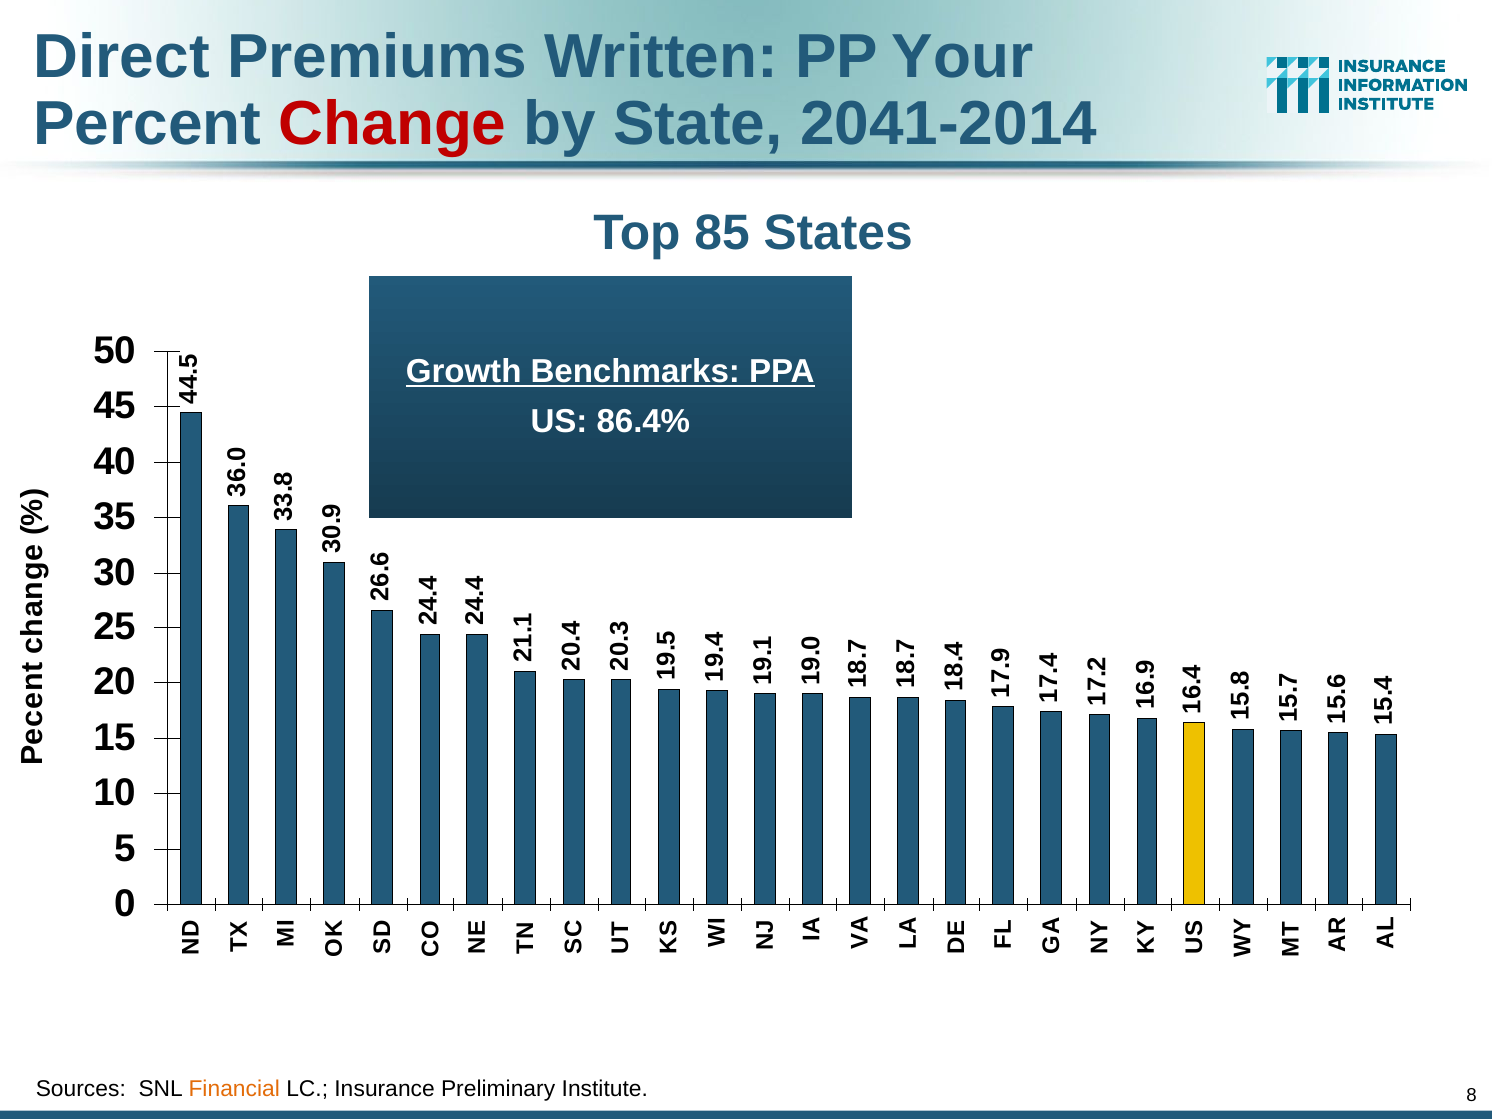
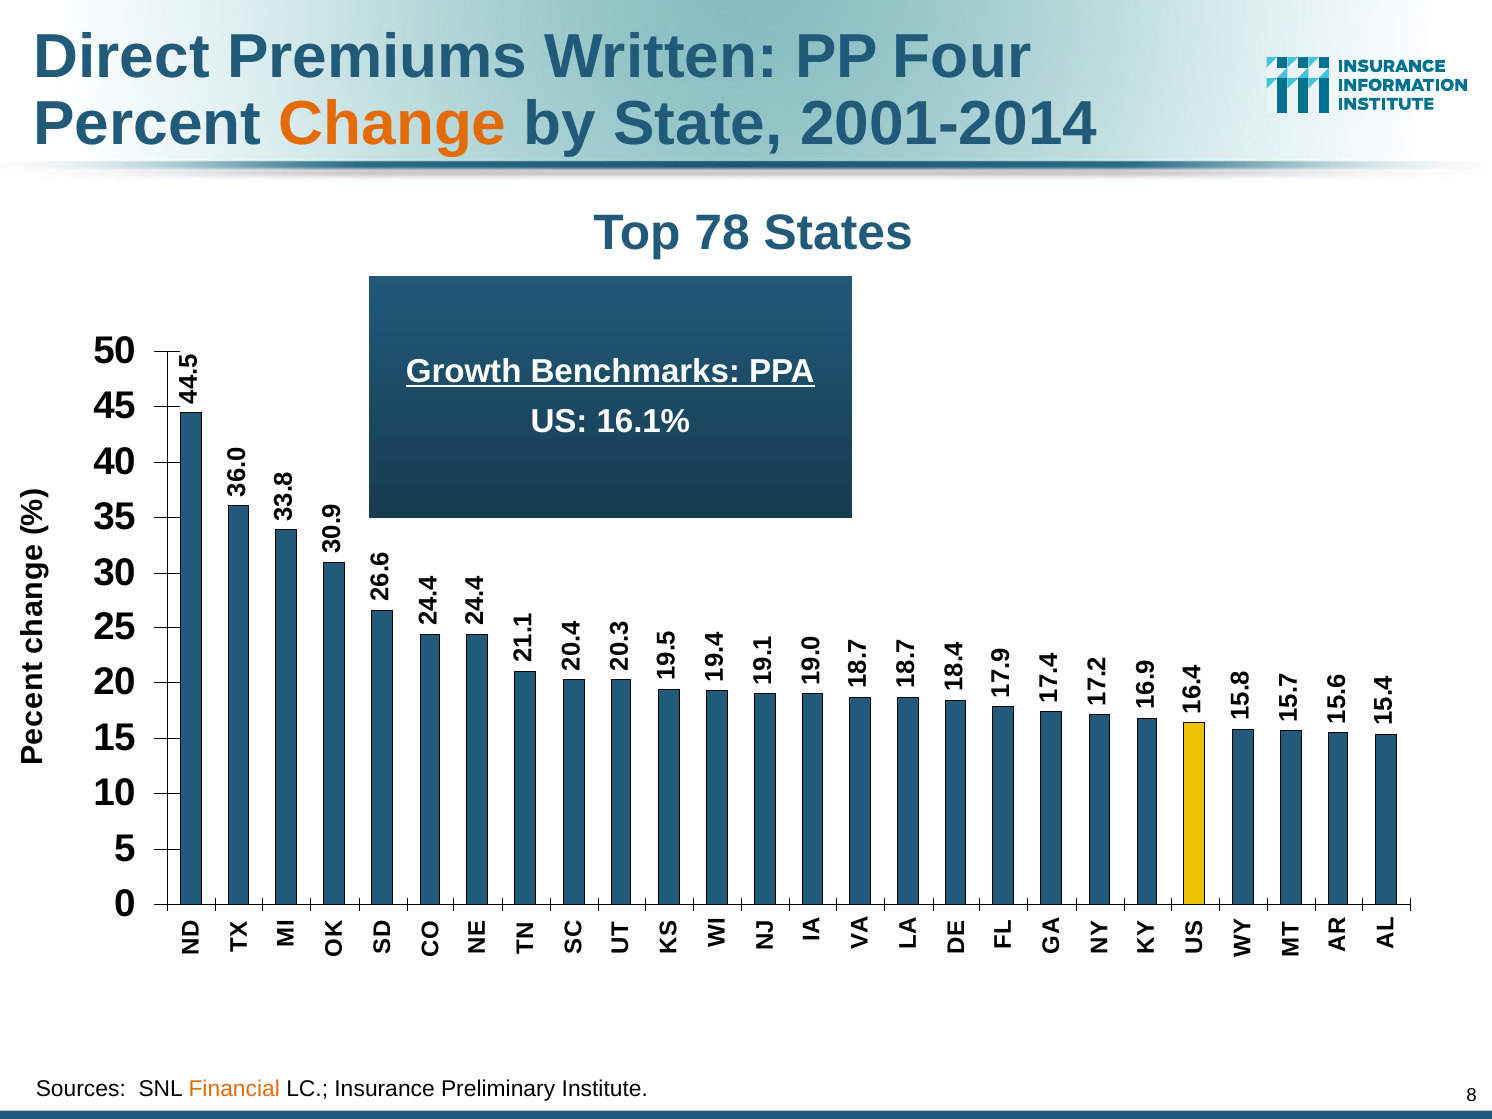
Your: Your -> Four
Change colour: red -> orange
2041-2014: 2041-2014 -> 2001-2014
85: 85 -> 78
86.4%: 86.4% -> 16.1%
